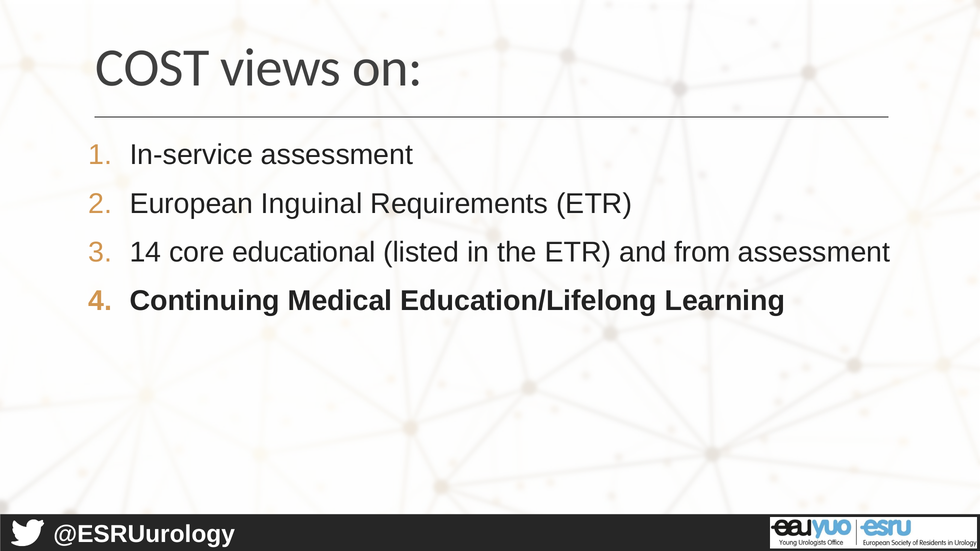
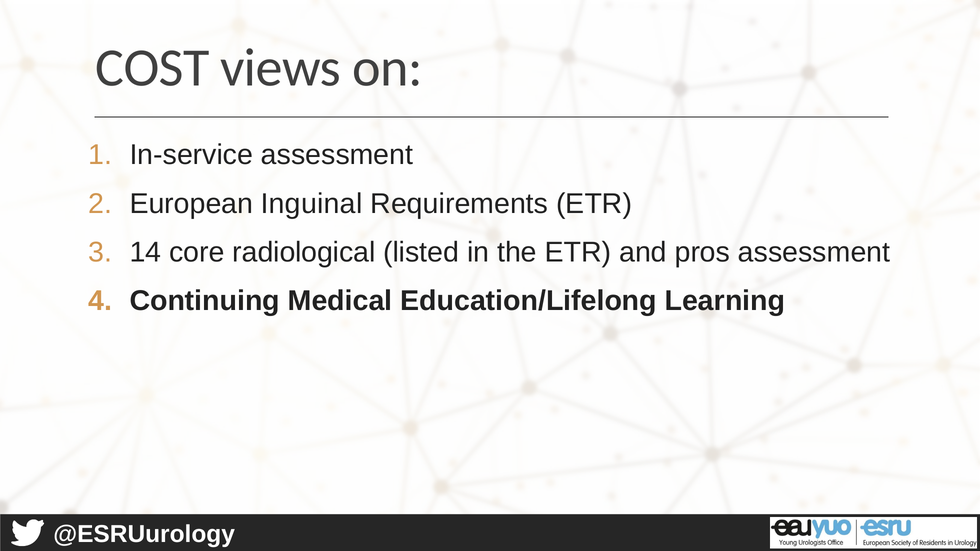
educational: educational -> radiological
from: from -> pros
